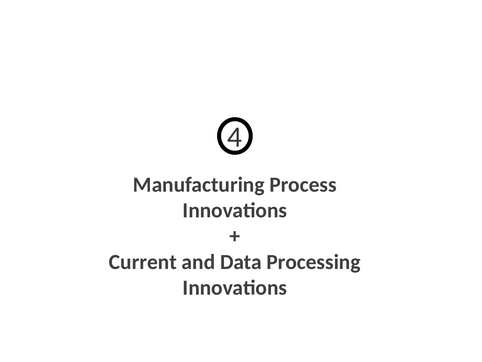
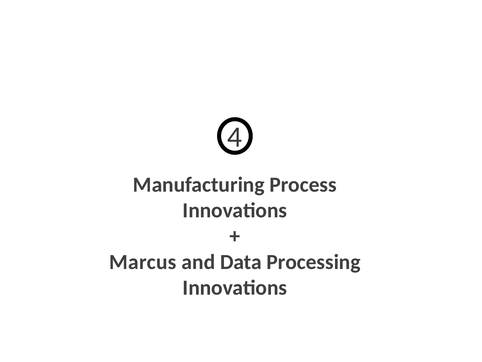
Current: Current -> Marcus
